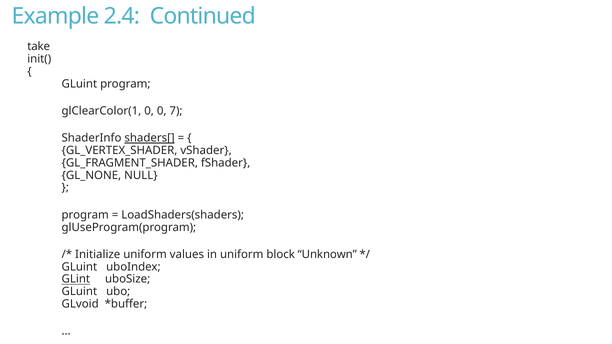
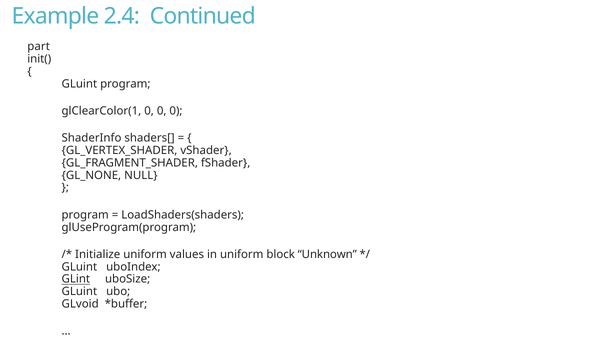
take: take -> part
0 0 7: 7 -> 0
shaders[ underline: present -> none
